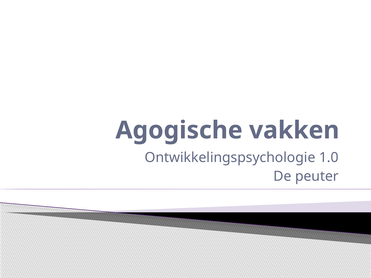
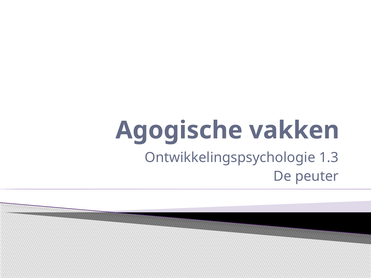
1.0: 1.0 -> 1.3
